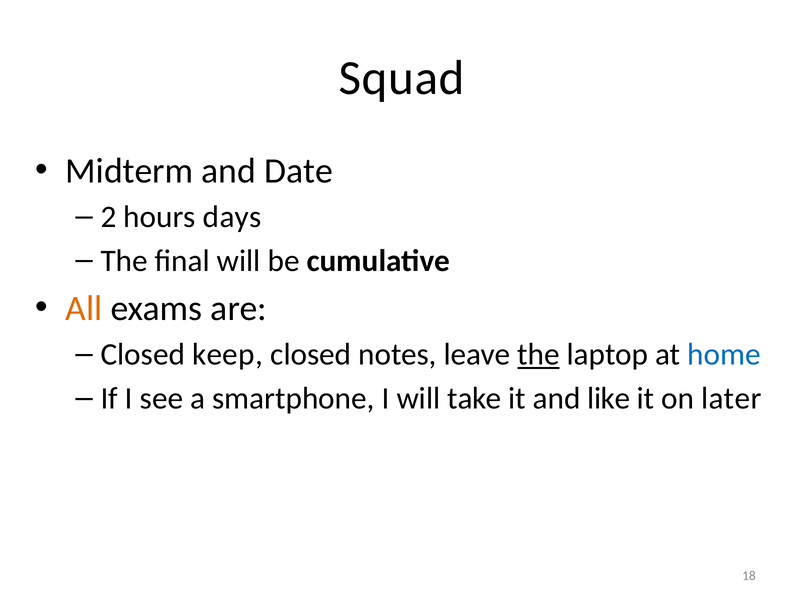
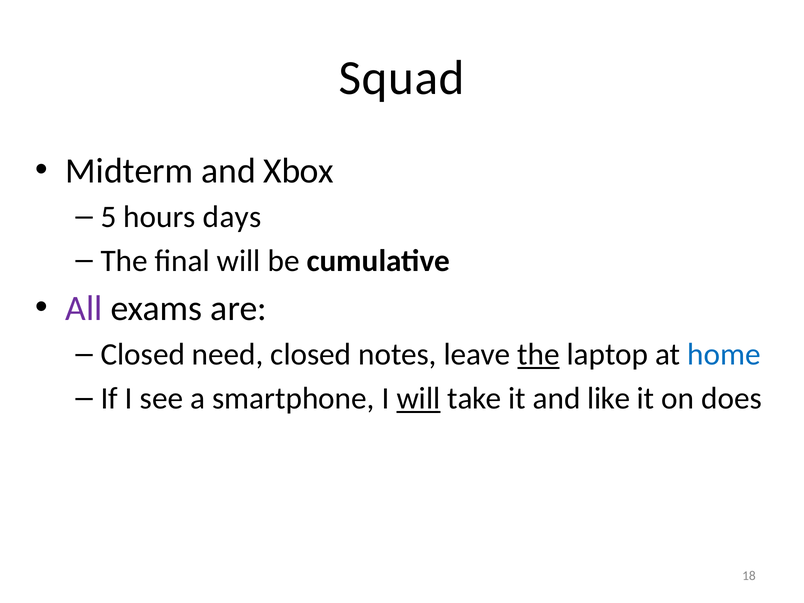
Date: Date -> Xbox
2: 2 -> 5
All colour: orange -> purple
keep: keep -> need
will at (418, 398) underline: none -> present
later: later -> does
